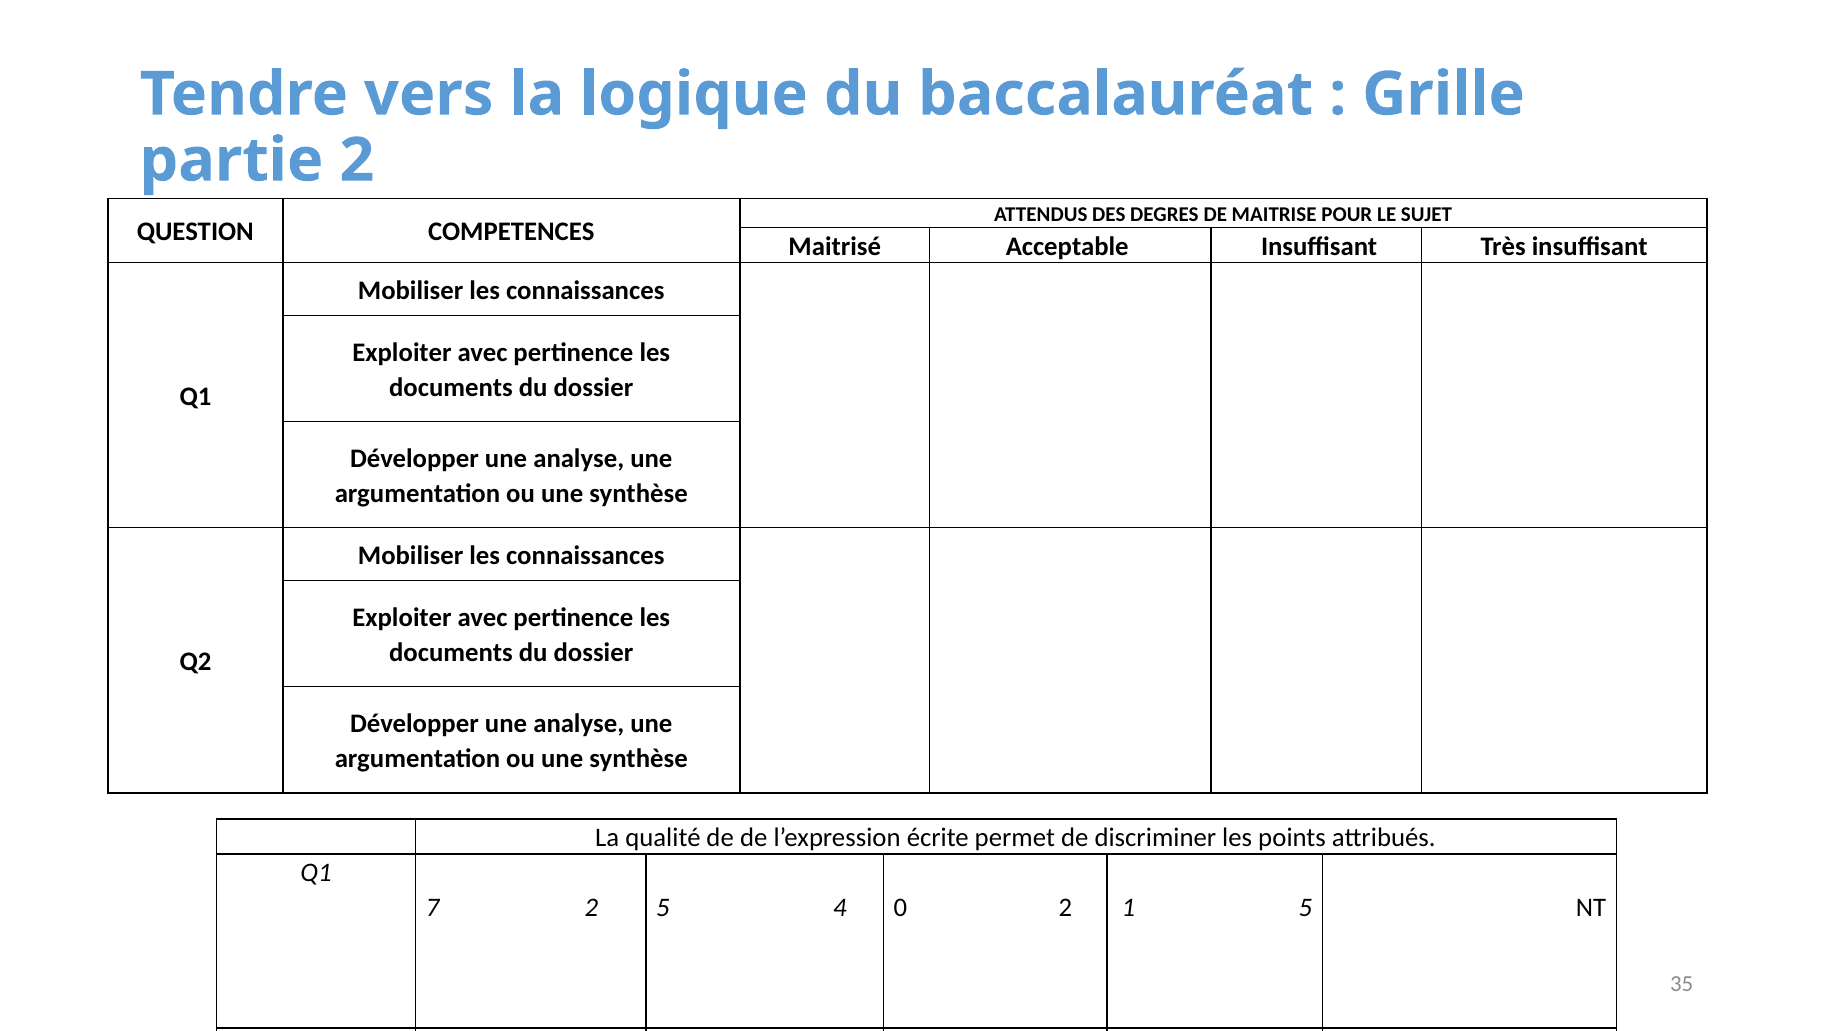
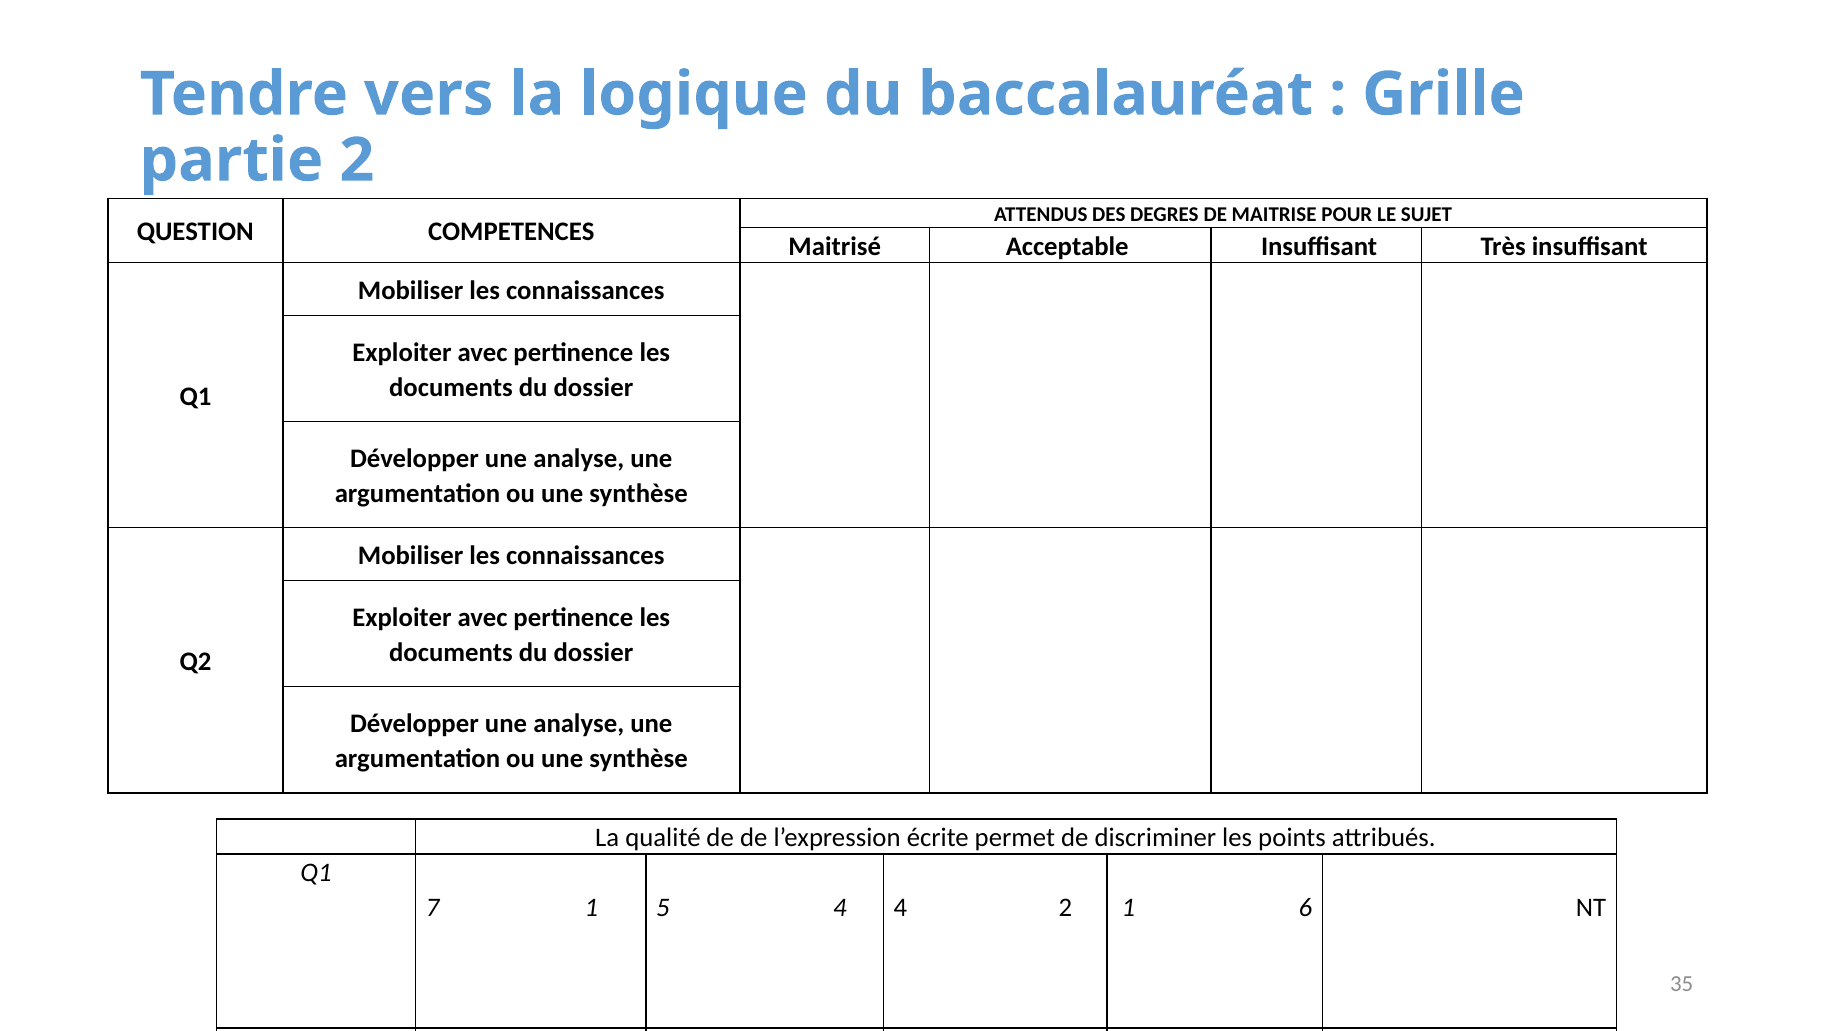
7 2: 2 -> 1
4 0: 0 -> 4
1 5: 5 -> 6
